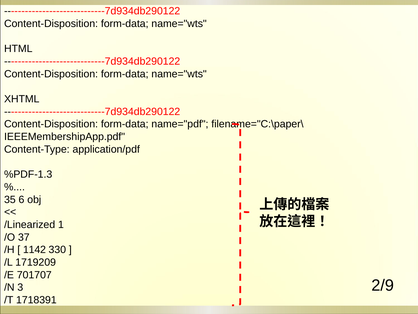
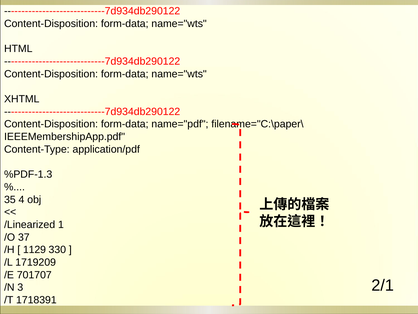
6: 6 -> 4
1142: 1142 -> 1129
2/9: 2/9 -> 2/1
